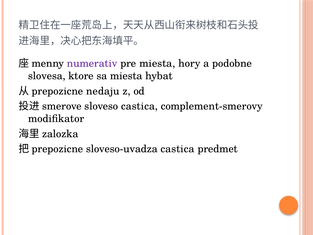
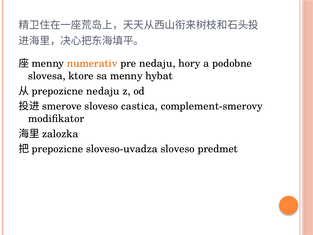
numerativ colour: purple -> orange
pre miesta: miesta -> nedaju
sa miesta: miesta -> menny
sloveso-uvadza castica: castica -> sloveso
